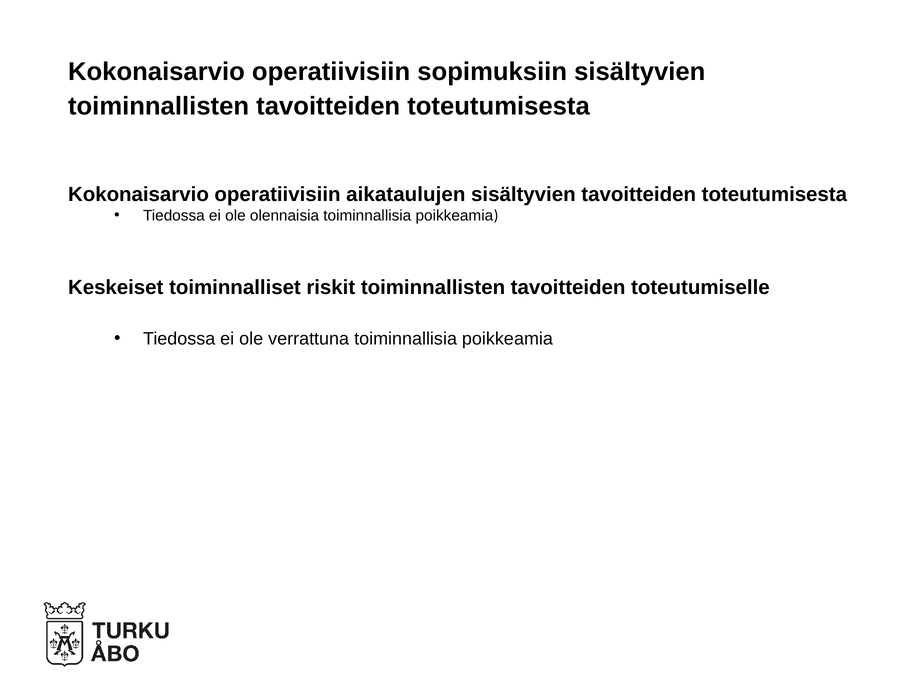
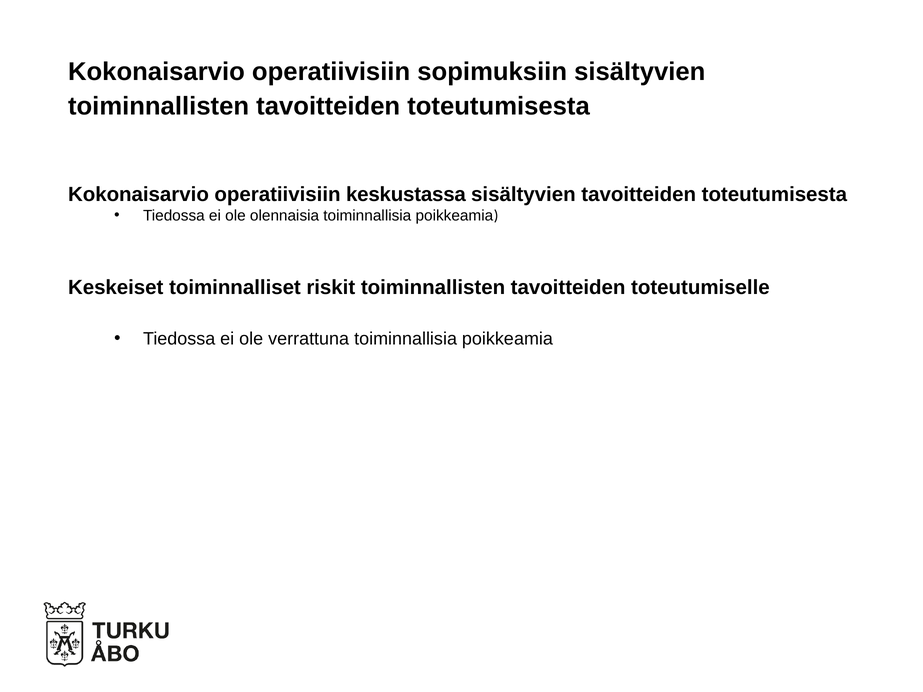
aikataulujen: aikataulujen -> keskustassa
